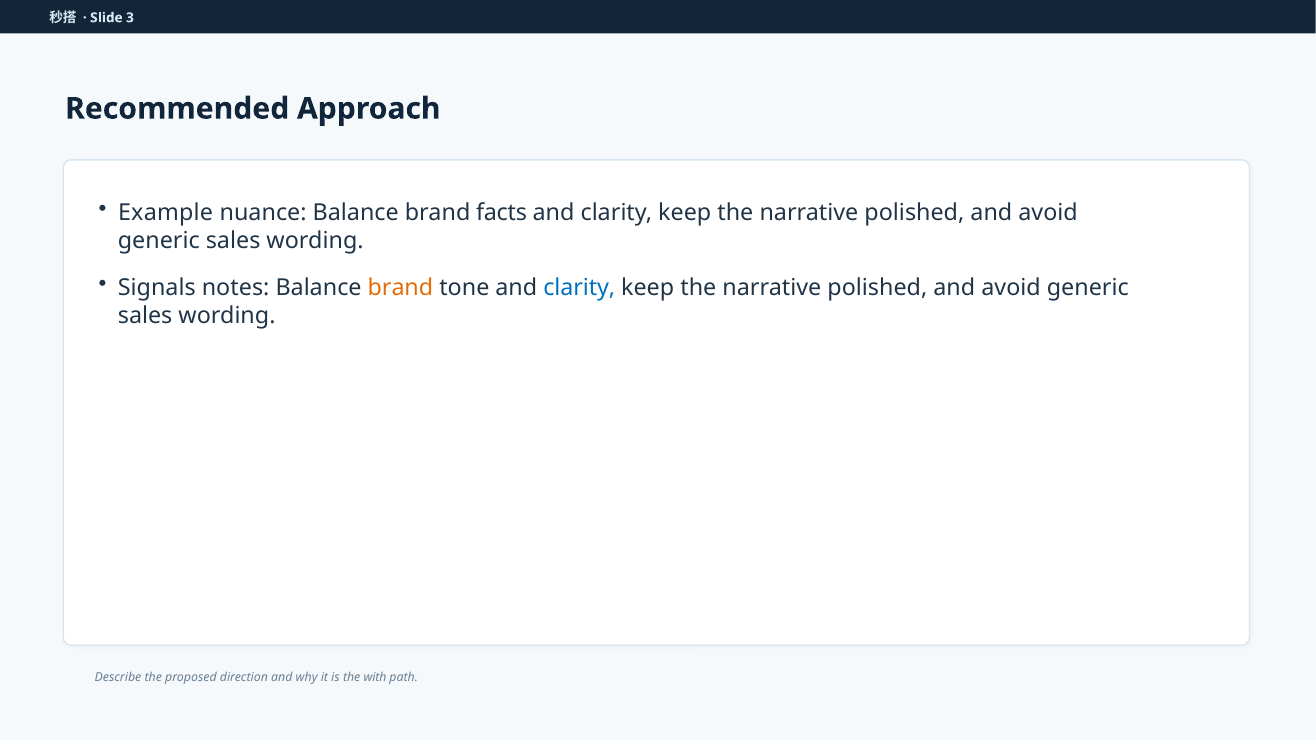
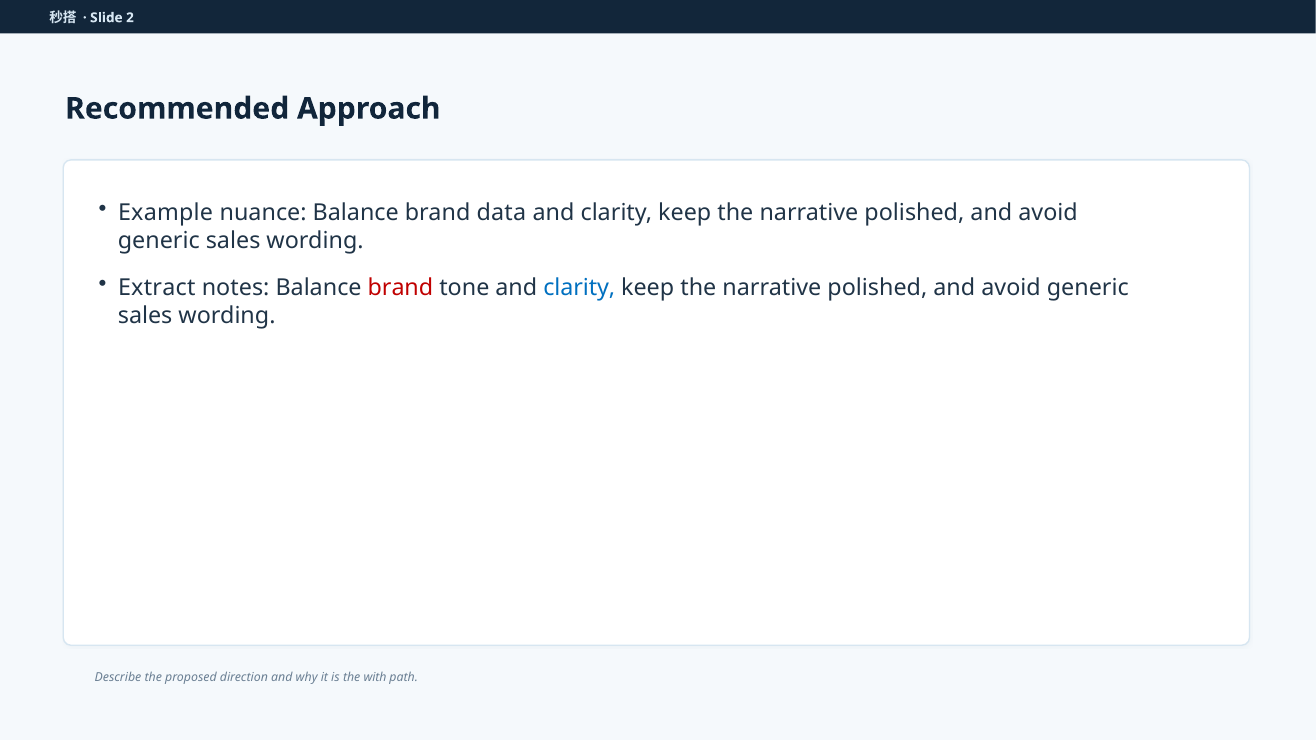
3: 3 -> 2
facts: facts -> data
Signals: Signals -> Extract
brand at (400, 288) colour: orange -> red
